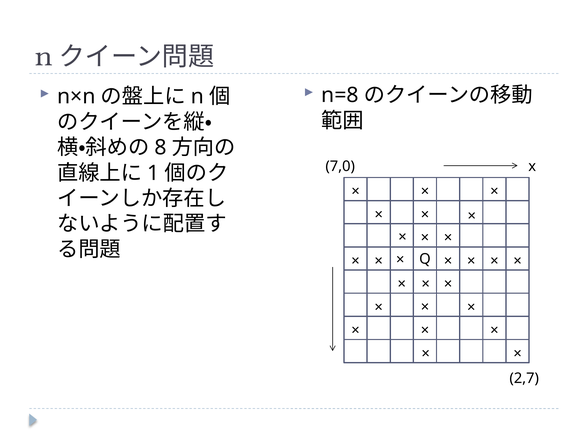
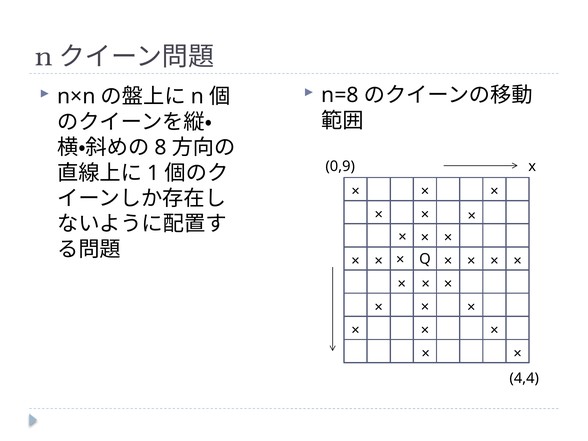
7,0: 7,0 -> 0,9
2,7: 2,7 -> 4,4
